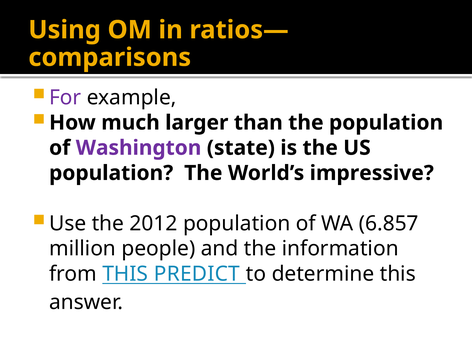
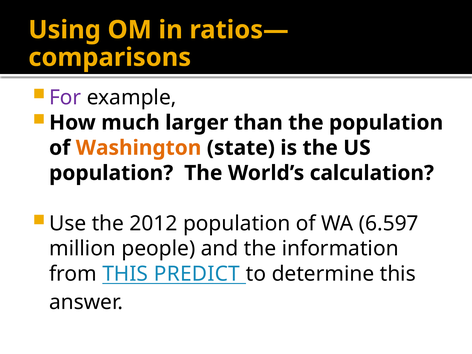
Washington colour: purple -> orange
impressive: impressive -> calculation
6.857: 6.857 -> 6.597
